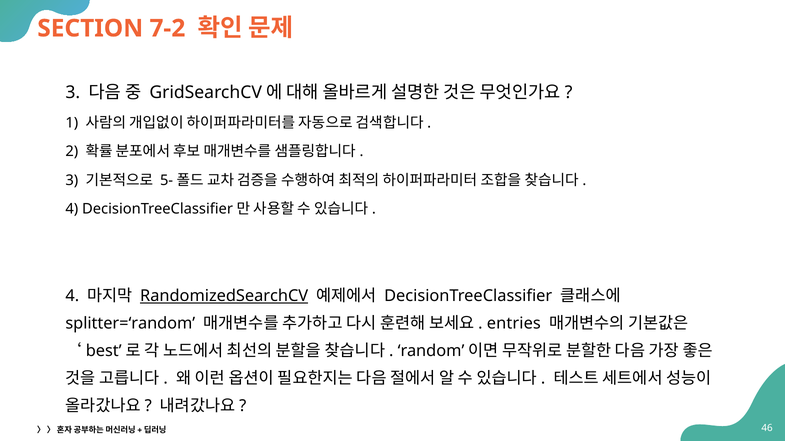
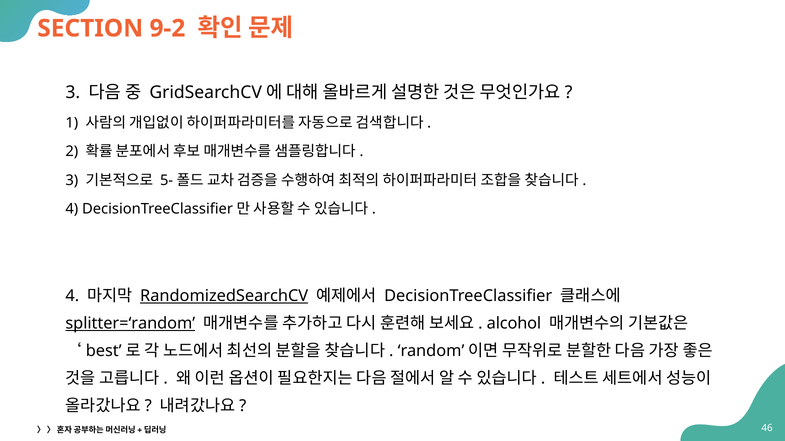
7-2: 7-2 -> 9-2
splitter=‘random underline: none -> present
entries: entries -> alcohol
